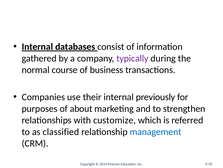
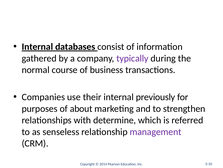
customize: customize -> determine
classified: classified -> senseless
management colour: blue -> purple
